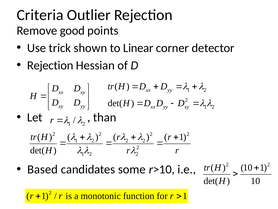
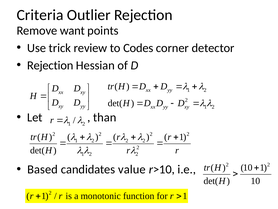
good: good -> want
shown: shown -> review
Linear: Linear -> Codes
some: some -> value
